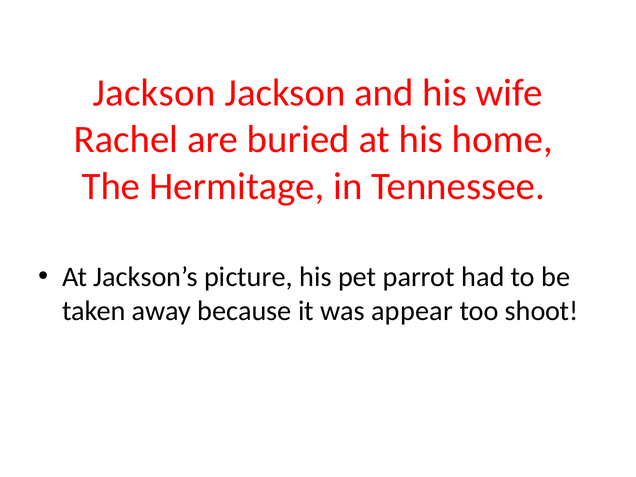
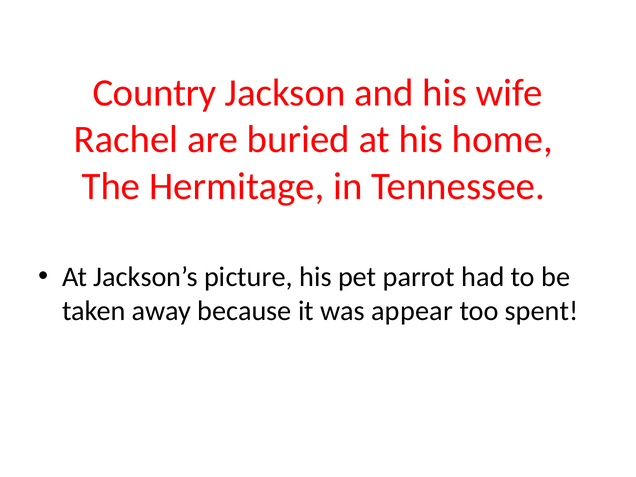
Jackson at (154, 93): Jackson -> Country
shoot: shoot -> spent
